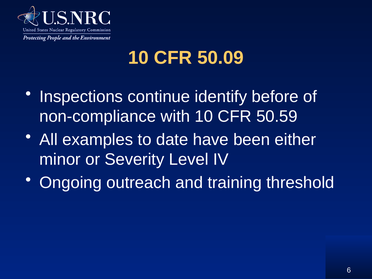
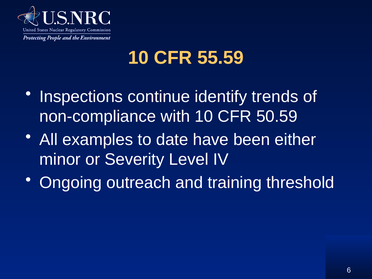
50.09: 50.09 -> 55.59
before: before -> trends
